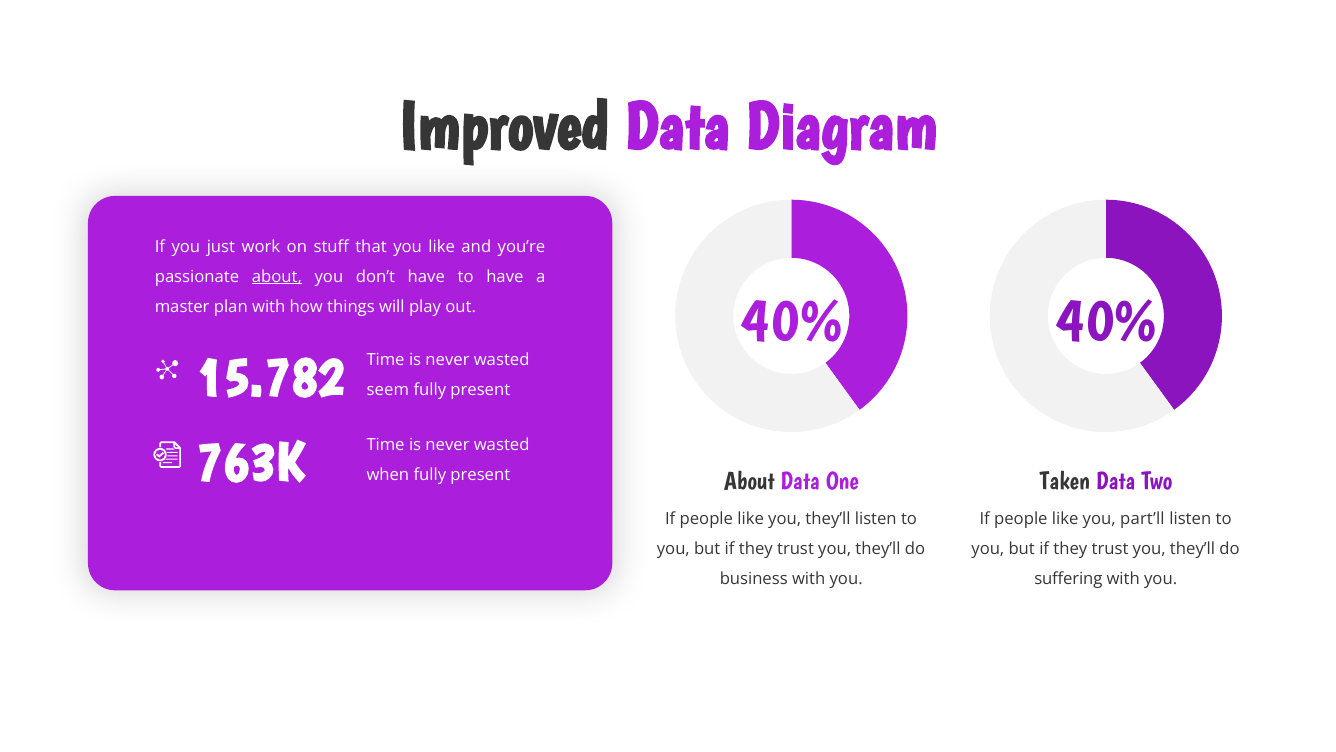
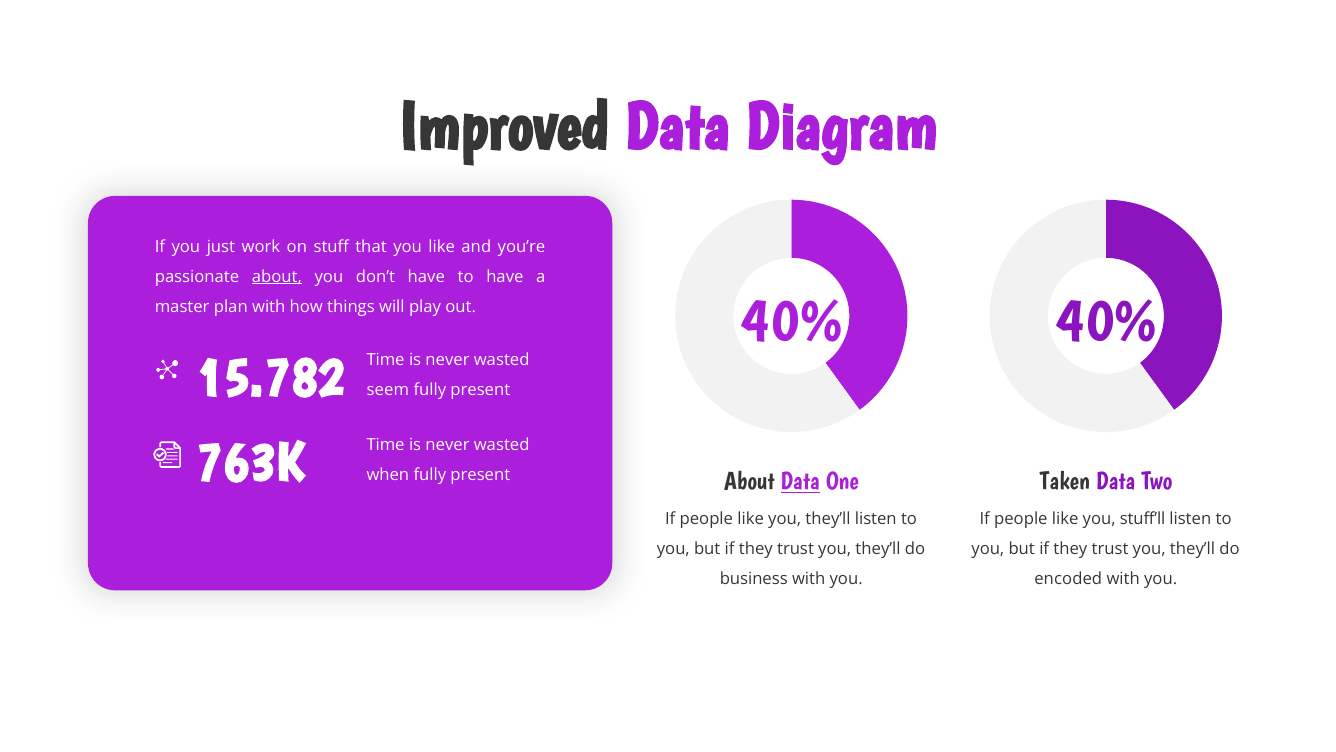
Data at (800, 481) underline: none -> present
part’ll: part’ll -> stuff’ll
suffering: suffering -> encoded
